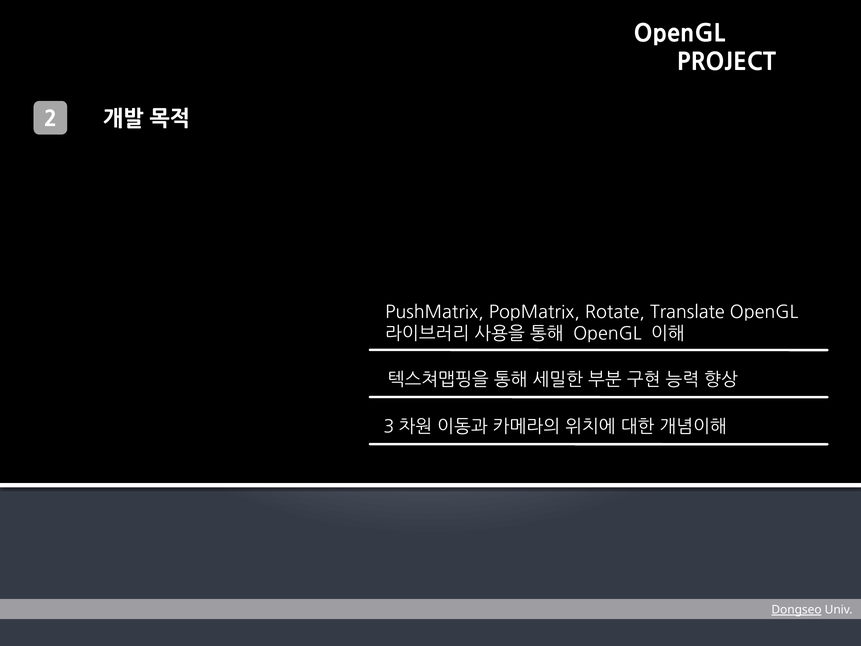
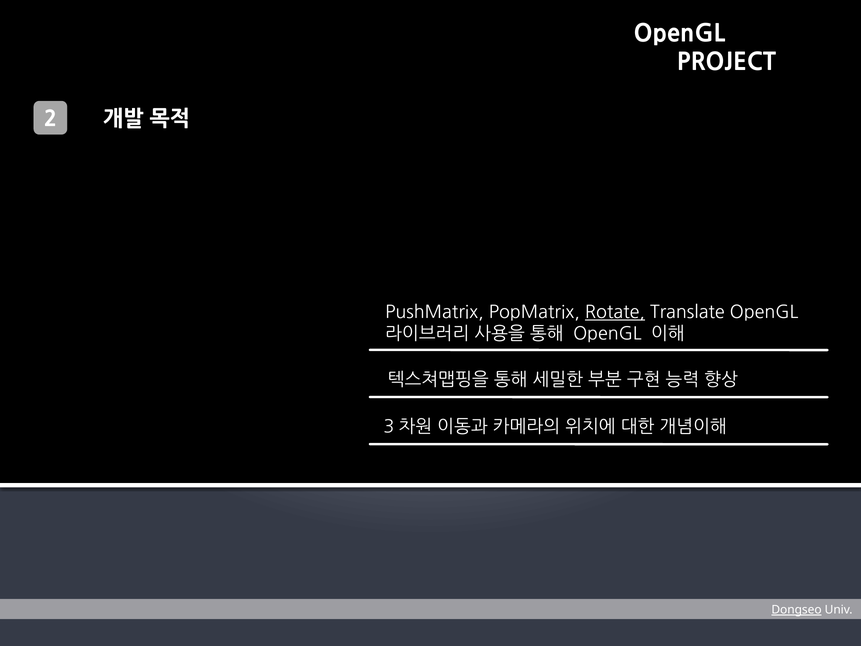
Rotate underline: none -> present
